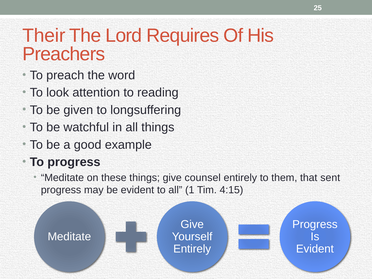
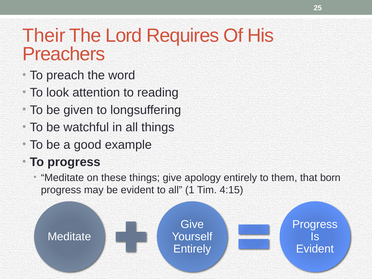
counsel: counsel -> apology
sent: sent -> born
